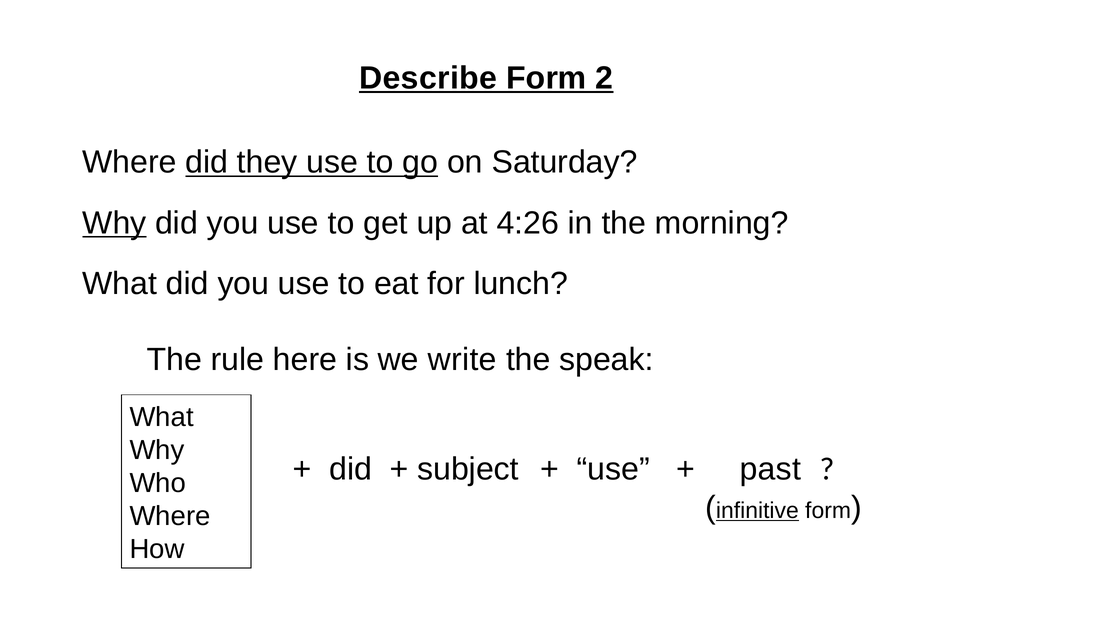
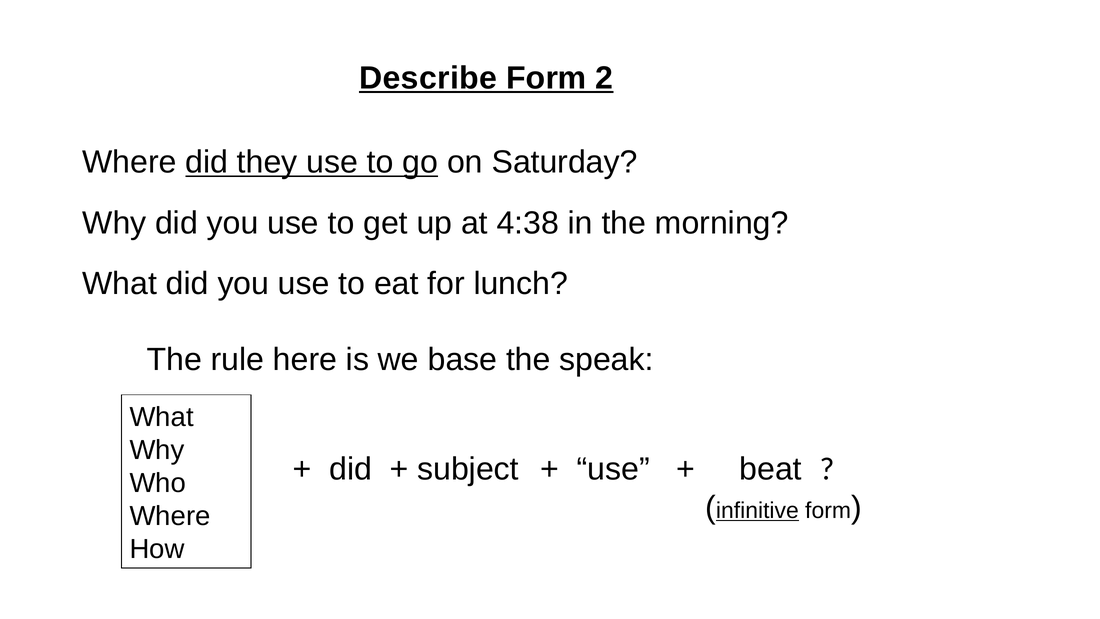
Why at (114, 223) underline: present -> none
4:26: 4:26 -> 4:38
write: write -> base
past: past -> beat
